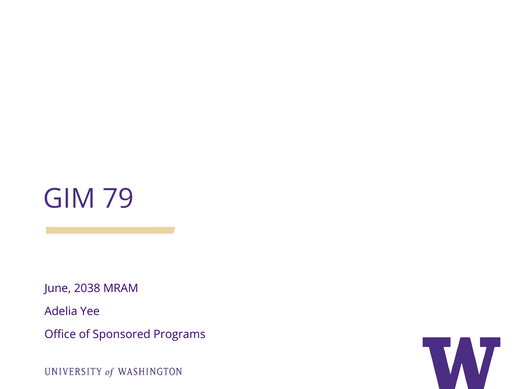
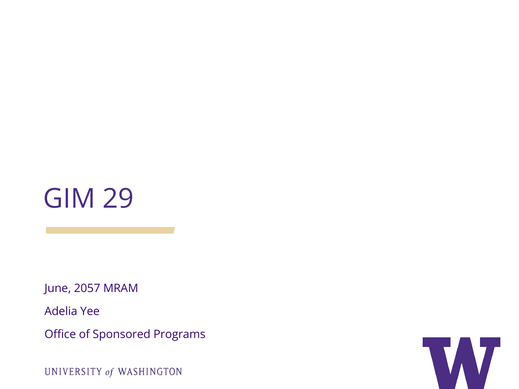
79: 79 -> 29
2038: 2038 -> 2057
